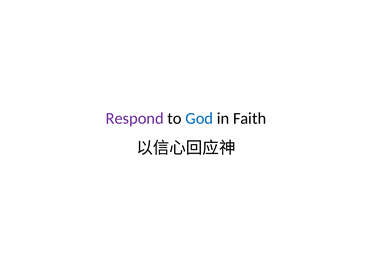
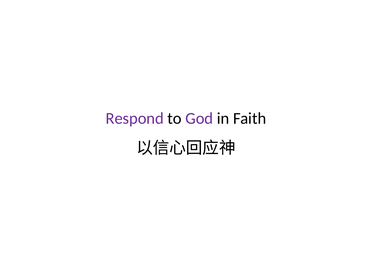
God colour: blue -> purple
